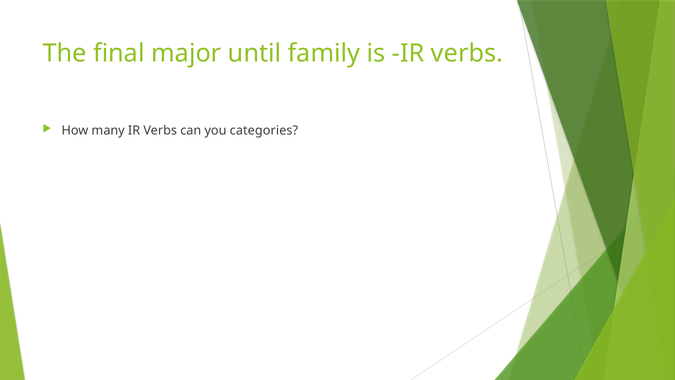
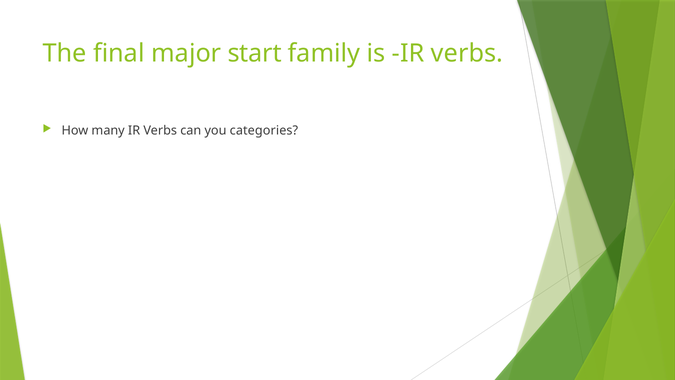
until: until -> start
